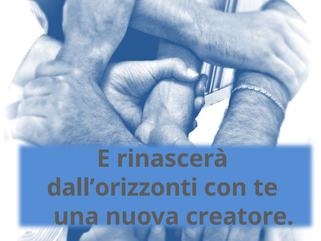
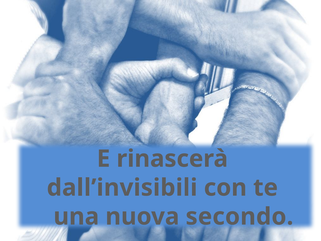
dall’orizzonti: dall’orizzonti -> dall’invisibili
creatore: creatore -> secondo
